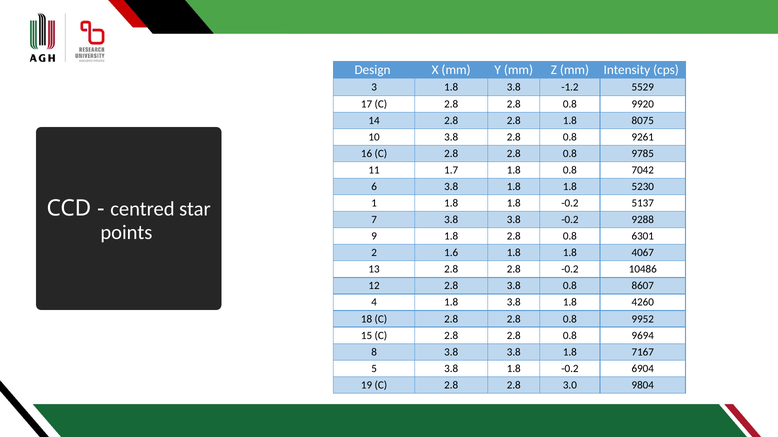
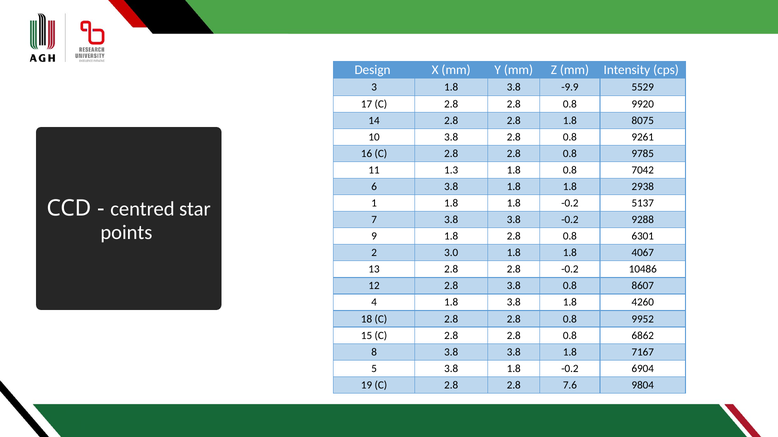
-1.2: -1.2 -> -9.9
1.7: 1.7 -> 1.3
5230: 5230 -> 2938
1.6: 1.6 -> 3.0
9694: 9694 -> 6862
3.0: 3.0 -> 7.6
